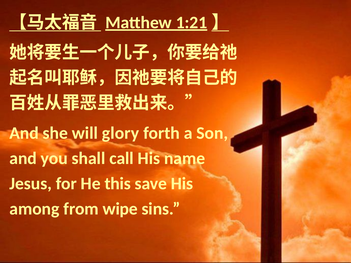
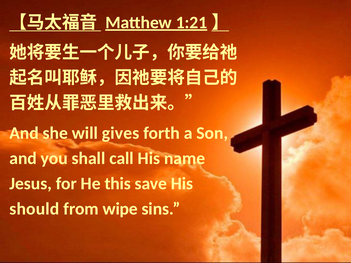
glory: glory -> gives
among: among -> should
